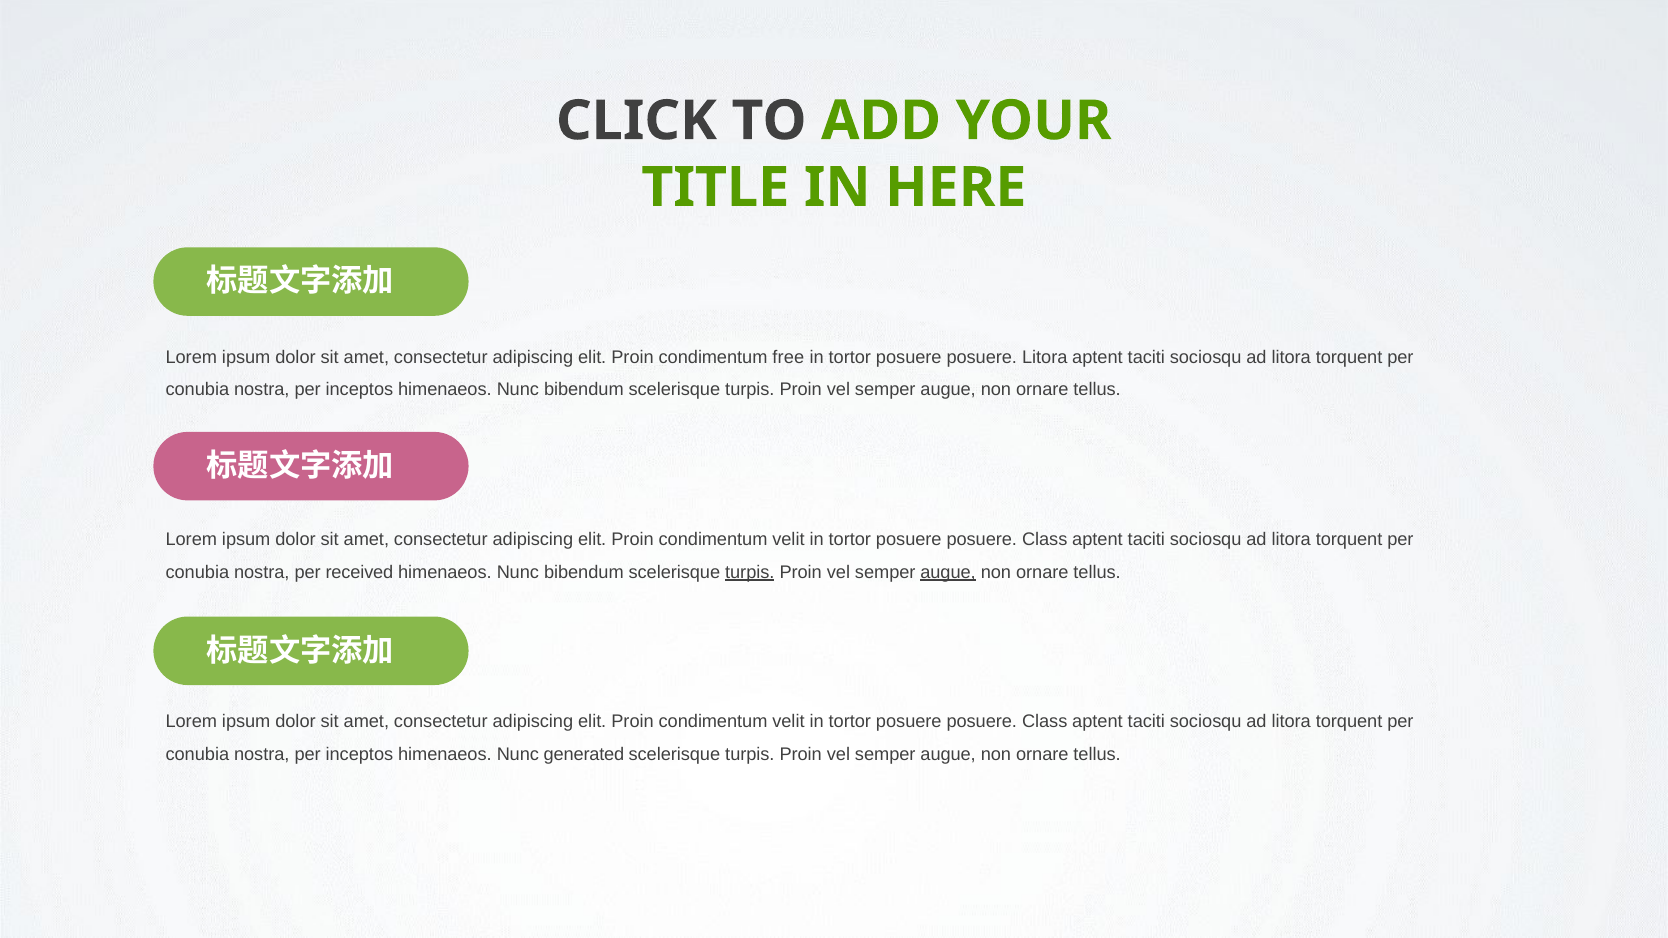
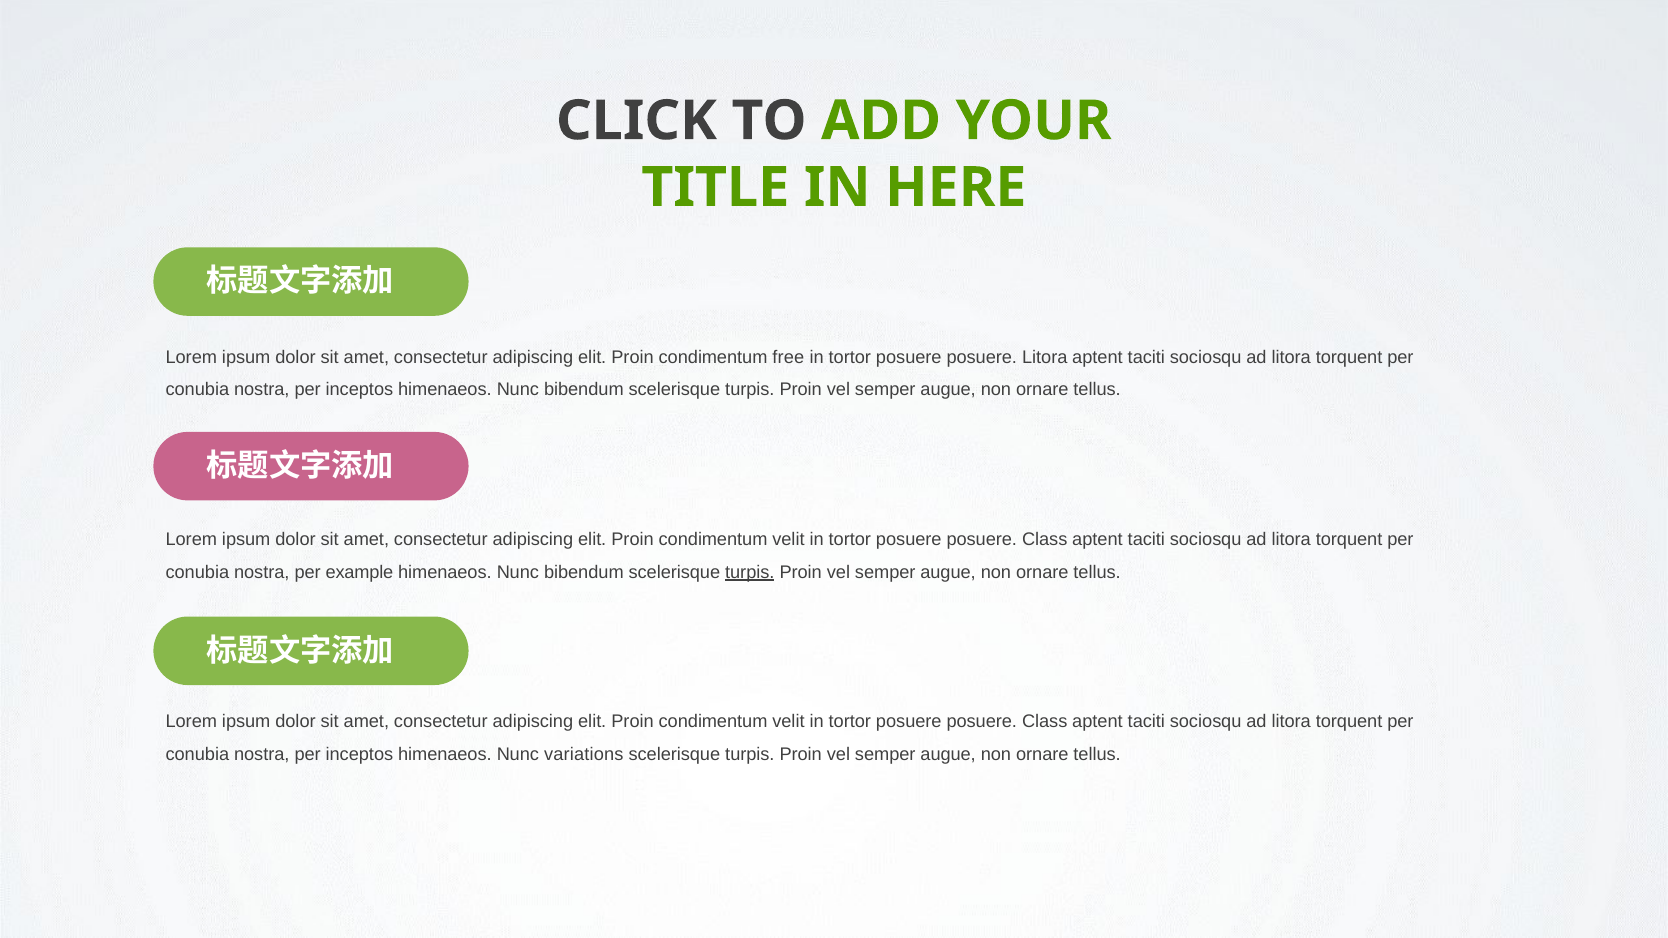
received: received -> example
augue at (948, 572) underline: present -> none
generated: generated -> variations
